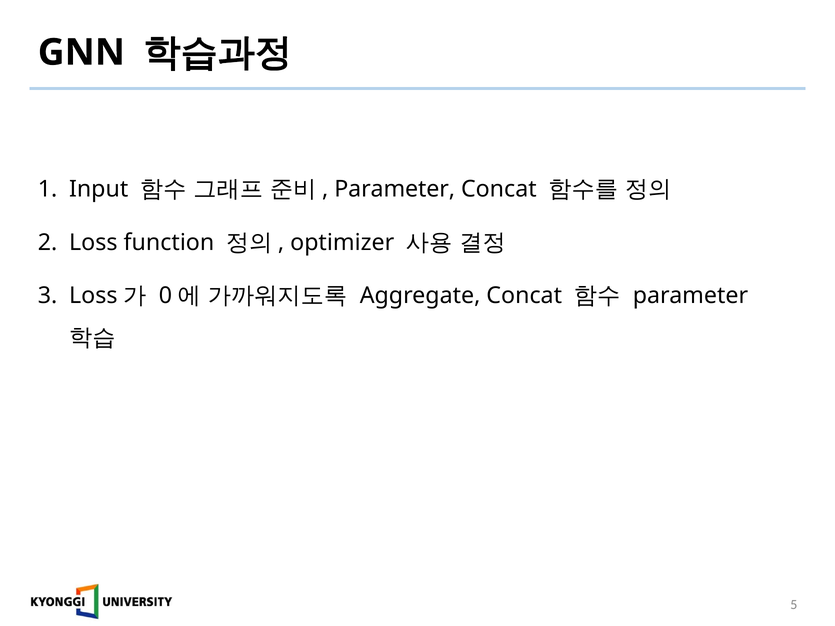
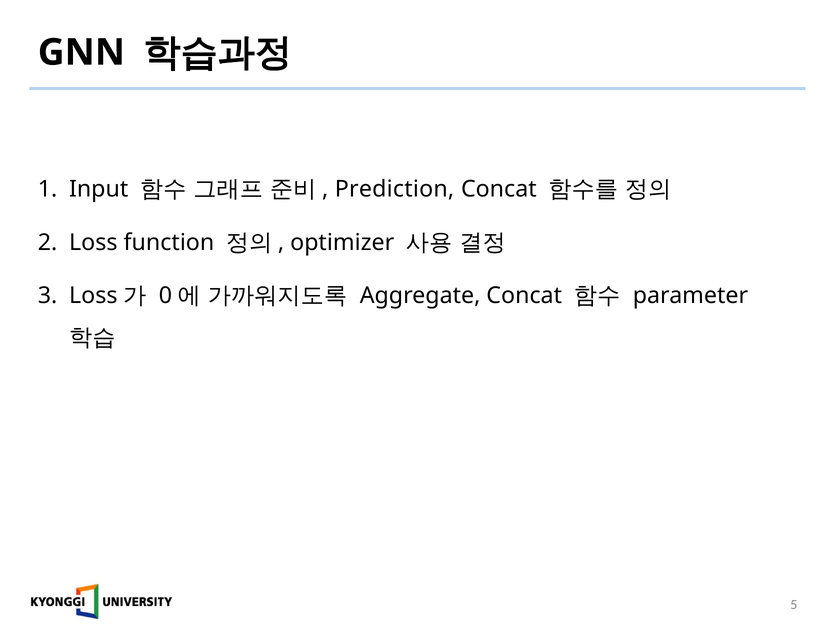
Parameter at (395, 189): Parameter -> Prediction
